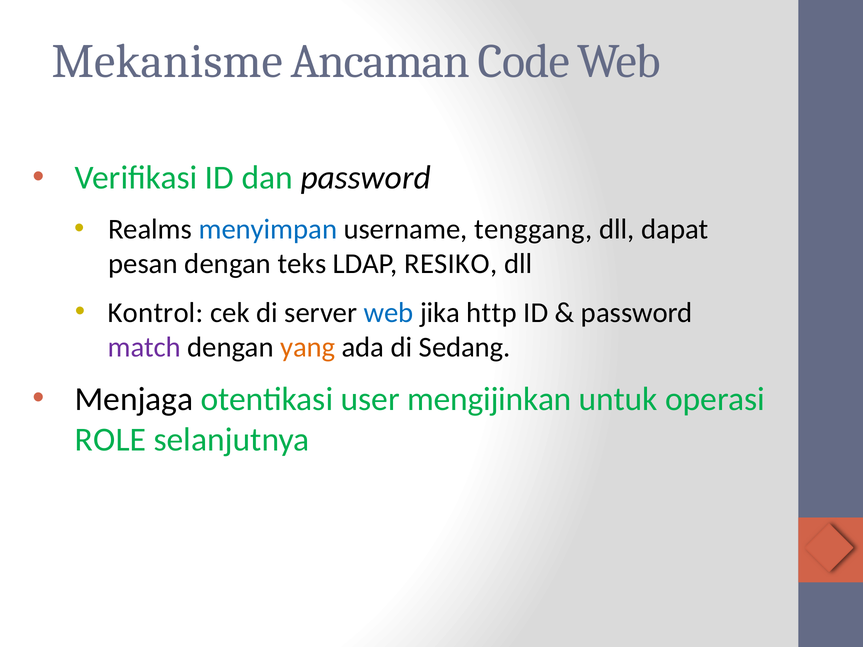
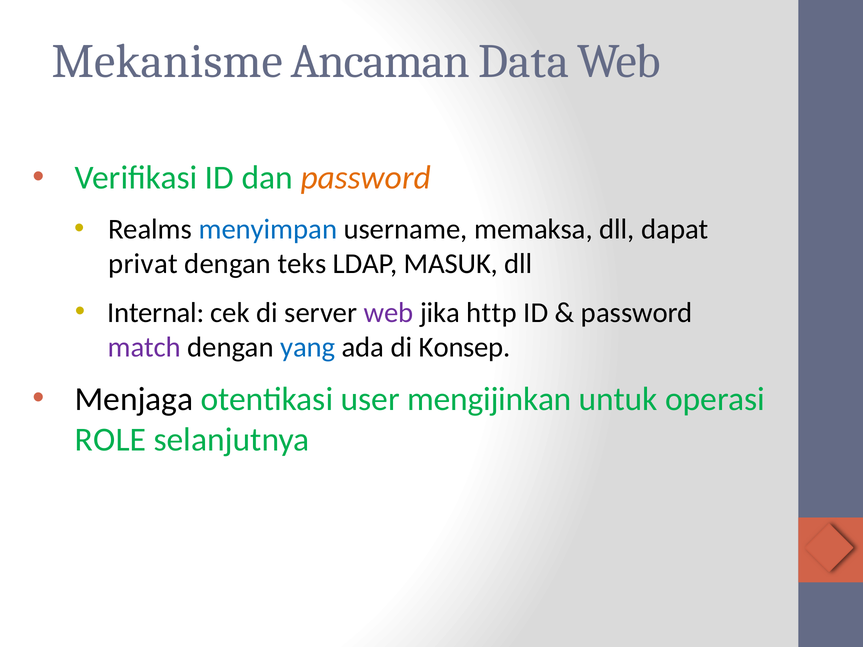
Code: Code -> Data
password at (366, 178) colour: black -> orange
tenggang: tenggang -> memaksa
pesan: pesan -> privat
RESIKO: RESIKO -> MASUK
Kontrol: Kontrol -> Internal
web at (389, 313) colour: blue -> purple
yang colour: orange -> blue
Sedang: Sedang -> Konsep
